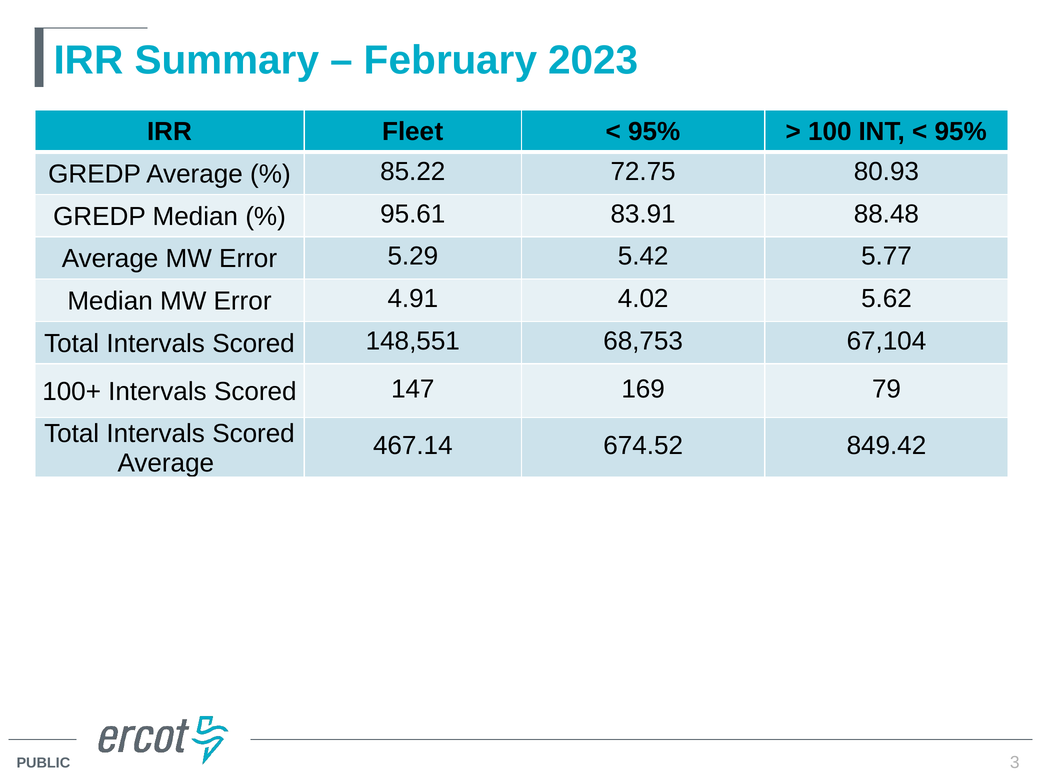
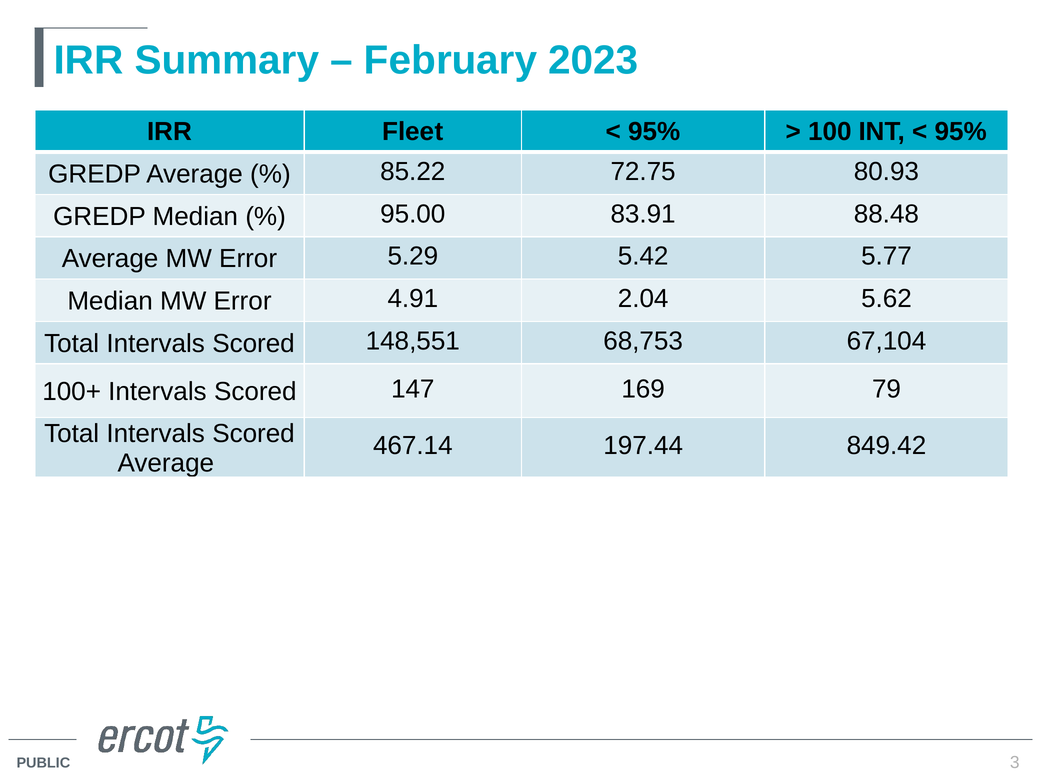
95.61: 95.61 -> 95.00
4.02: 4.02 -> 2.04
674.52: 674.52 -> 197.44
